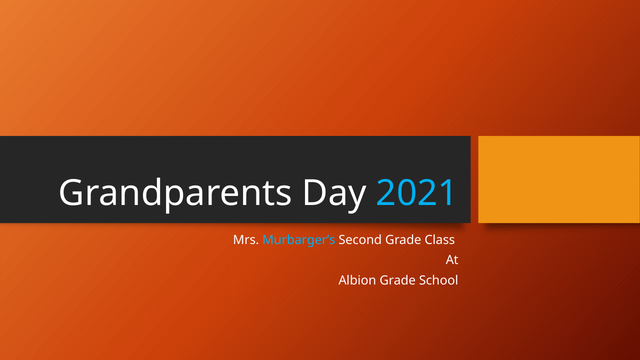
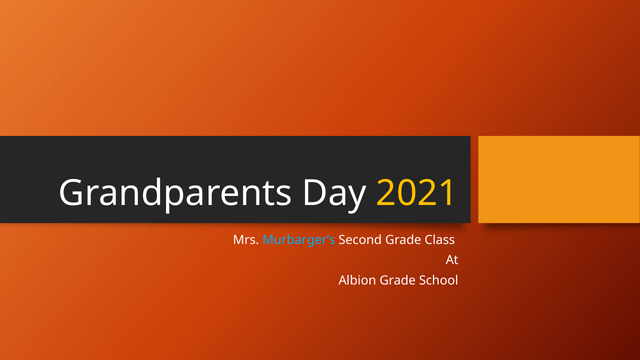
2021 colour: light blue -> yellow
